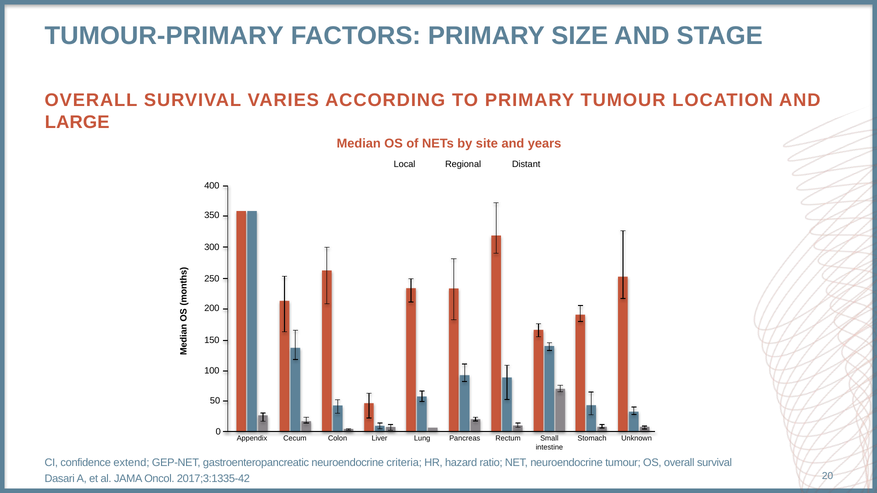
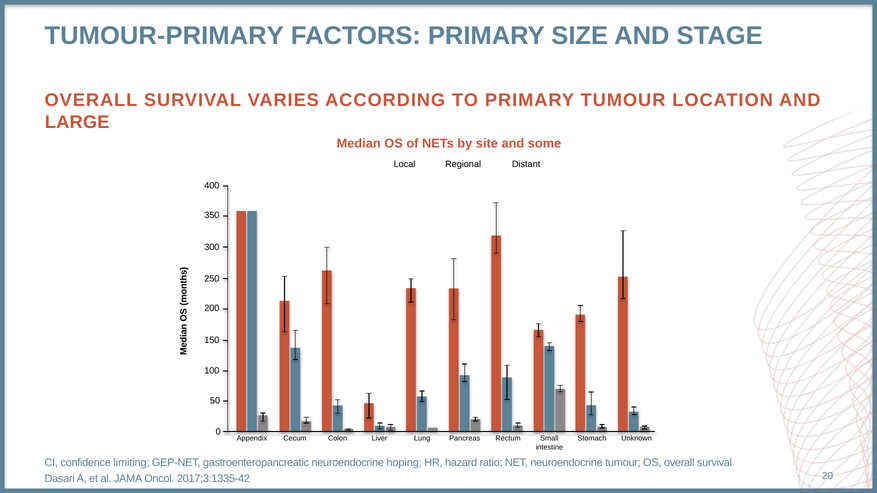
years: years -> some
extend: extend -> limiting
criteria: criteria -> hoping
